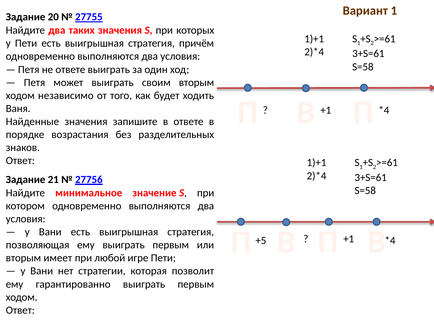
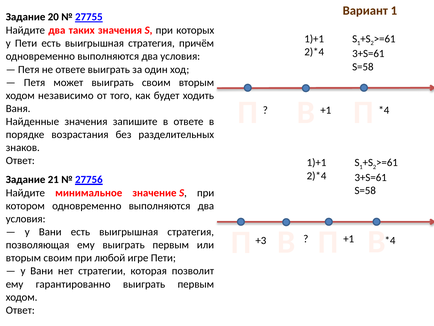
+5: +5 -> +3
вторым имеет: имеет -> своим
